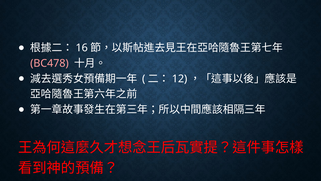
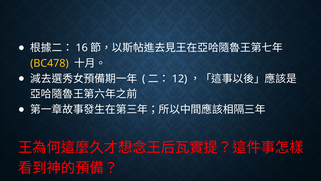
BC478 colour: pink -> yellow
